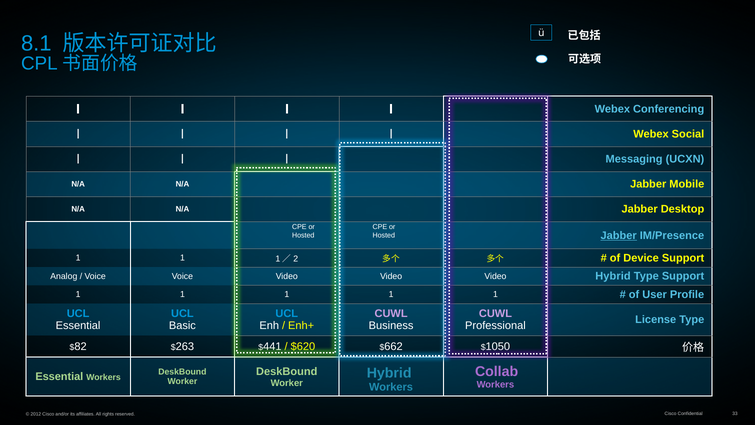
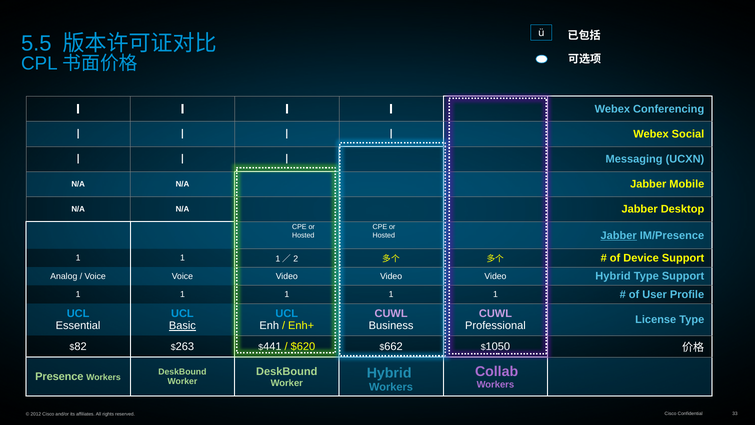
8.1: 8.1 -> 5.5
Basic underline: none -> present
Essential at (59, 377): Essential -> Presence
